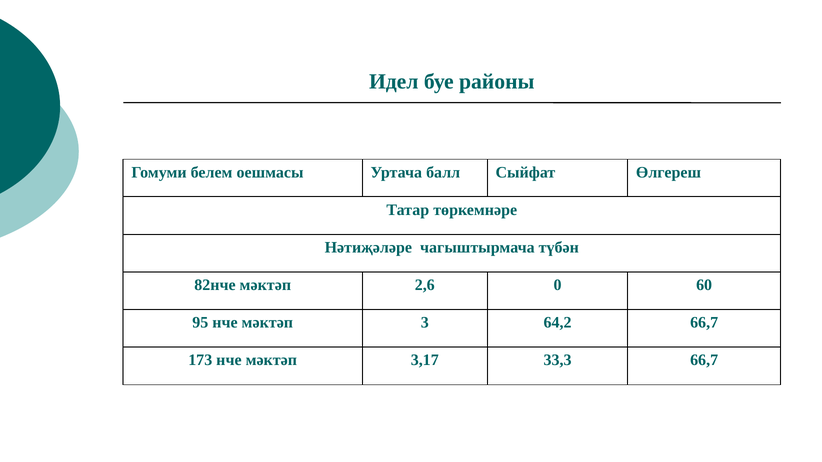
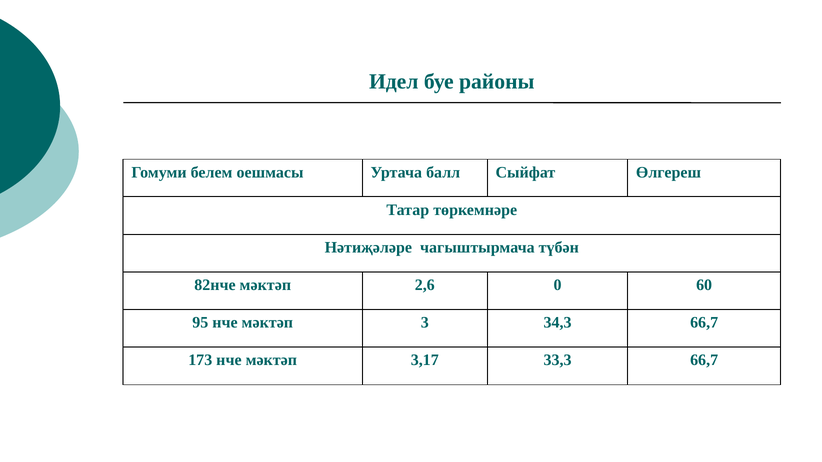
64,2: 64,2 -> 34,3
